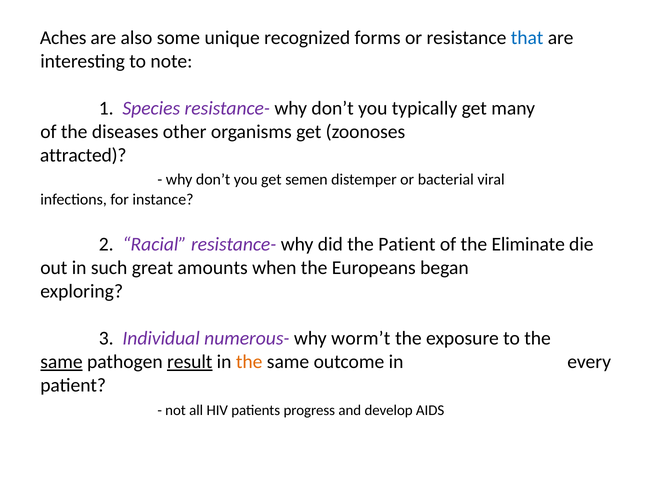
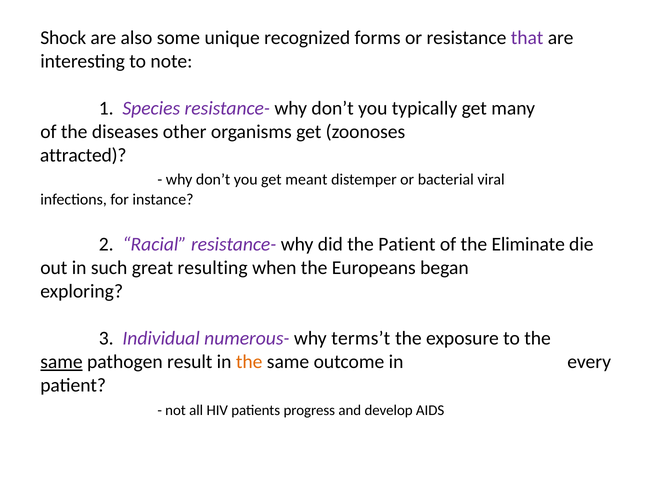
Aches: Aches -> Shock
that colour: blue -> purple
semen: semen -> meant
amounts: amounts -> resulting
worm’t: worm’t -> terms’t
result underline: present -> none
